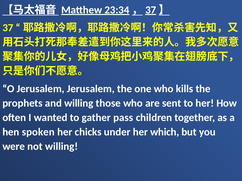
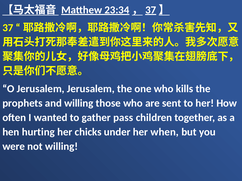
spoken: spoken -> hurting
which: which -> when
